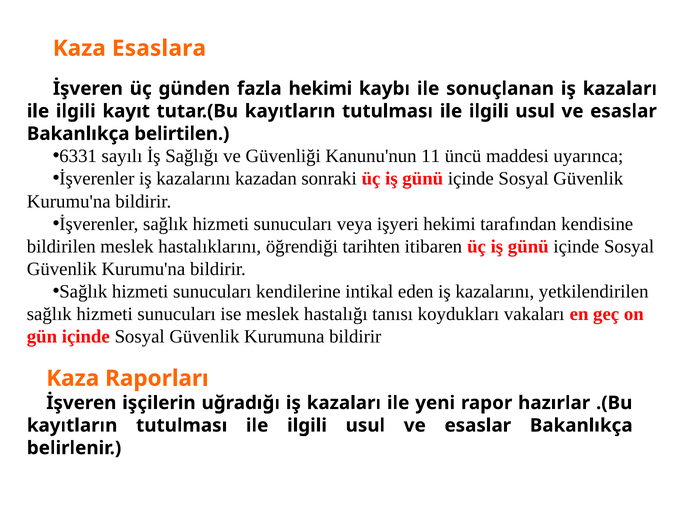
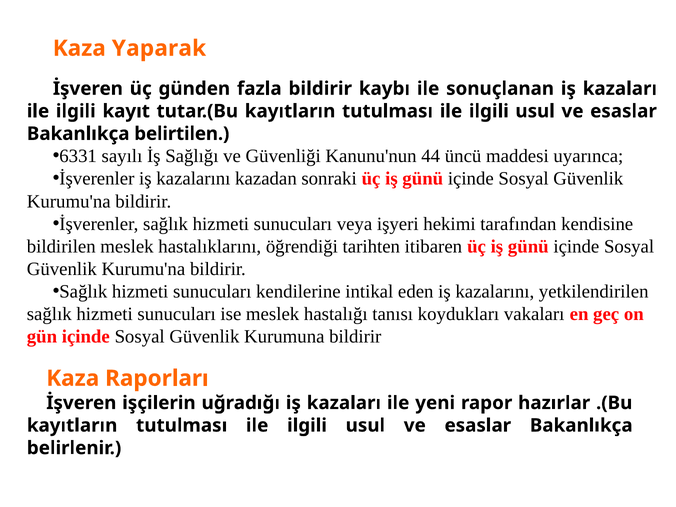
Esaslara: Esaslara -> Yaparak
fazla hekimi: hekimi -> bildirir
11: 11 -> 44
